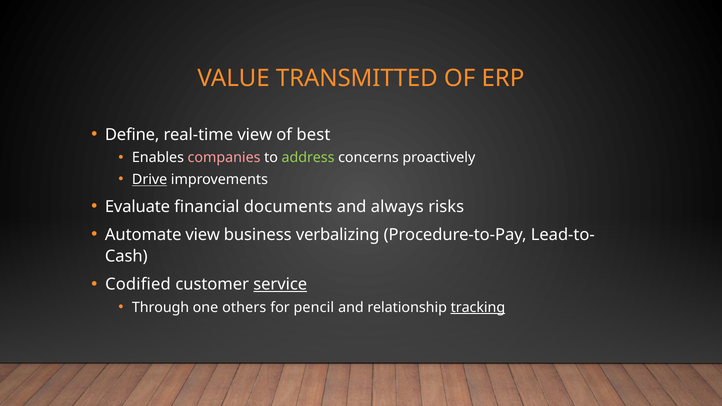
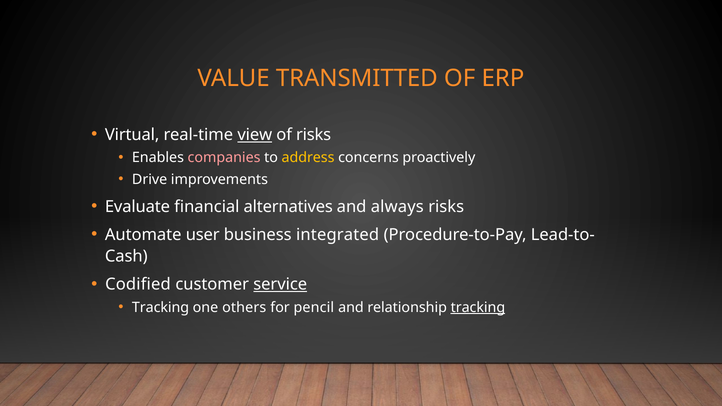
Define: Define -> Virtual
view at (255, 135) underline: none -> present
of best: best -> risks
address colour: light green -> yellow
Drive underline: present -> none
documents: documents -> alternatives
Automate view: view -> user
verbalizing: verbalizing -> integrated
Through at (161, 308): Through -> Tracking
